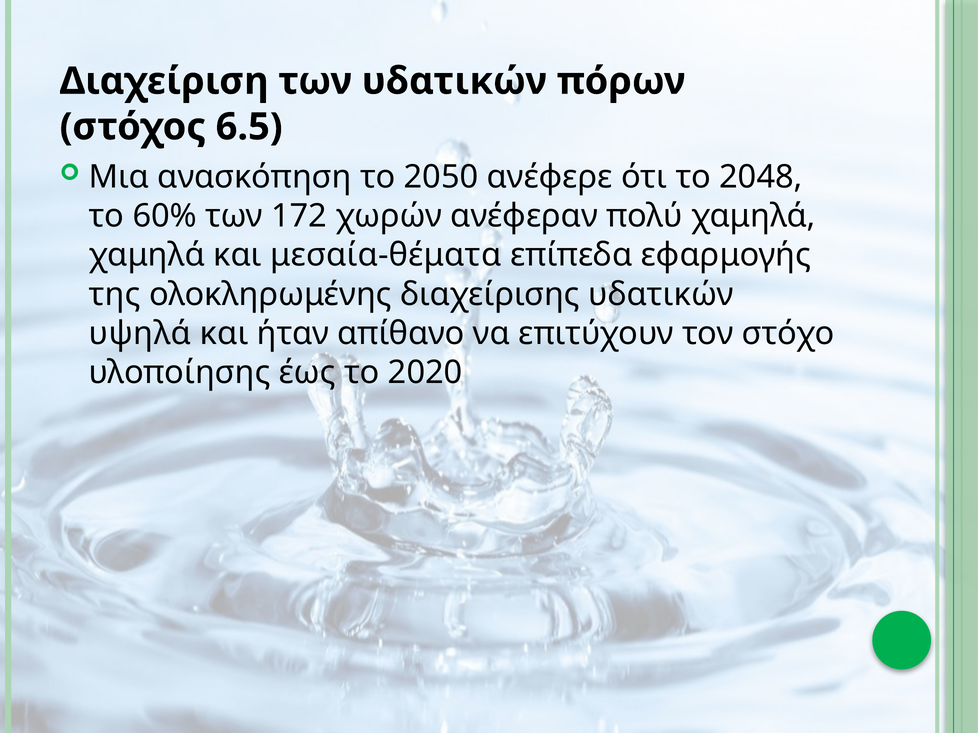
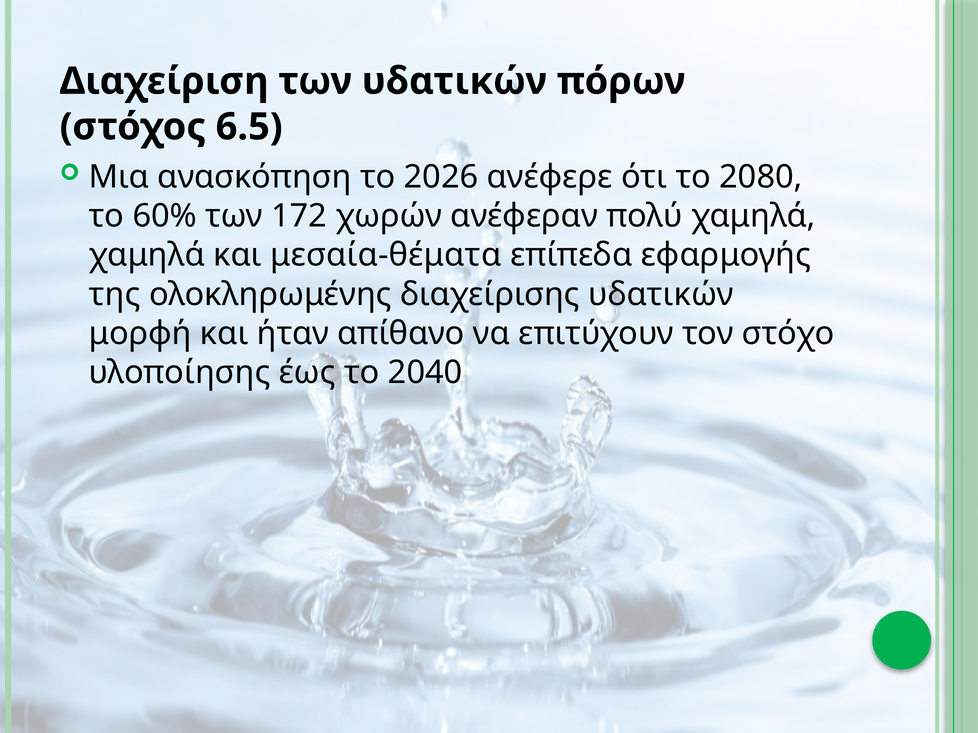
2050: 2050 -> 2026
2048: 2048 -> 2080
υψηλά: υψηλά -> μορφή
2020: 2020 -> 2040
